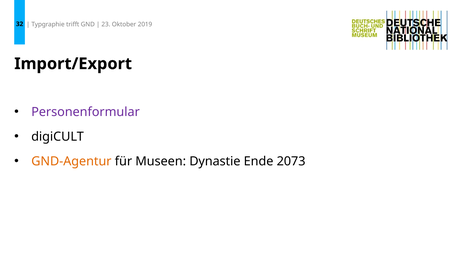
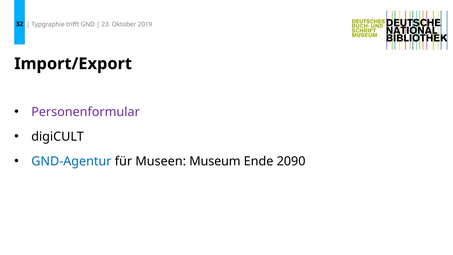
GND-Agentur colour: orange -> blue
Dynastie: Dynastie -> Museum
2073: 2073 -> 2090
